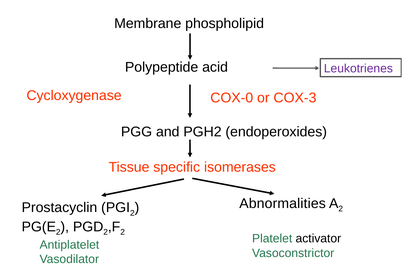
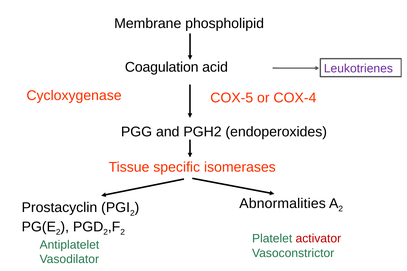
Polypeptide: Polypeptide -> Coagulation
COX-0: COX-0 -> COX-5
COX-3: COX-3 -> COX-4
activator colour: black -> red
